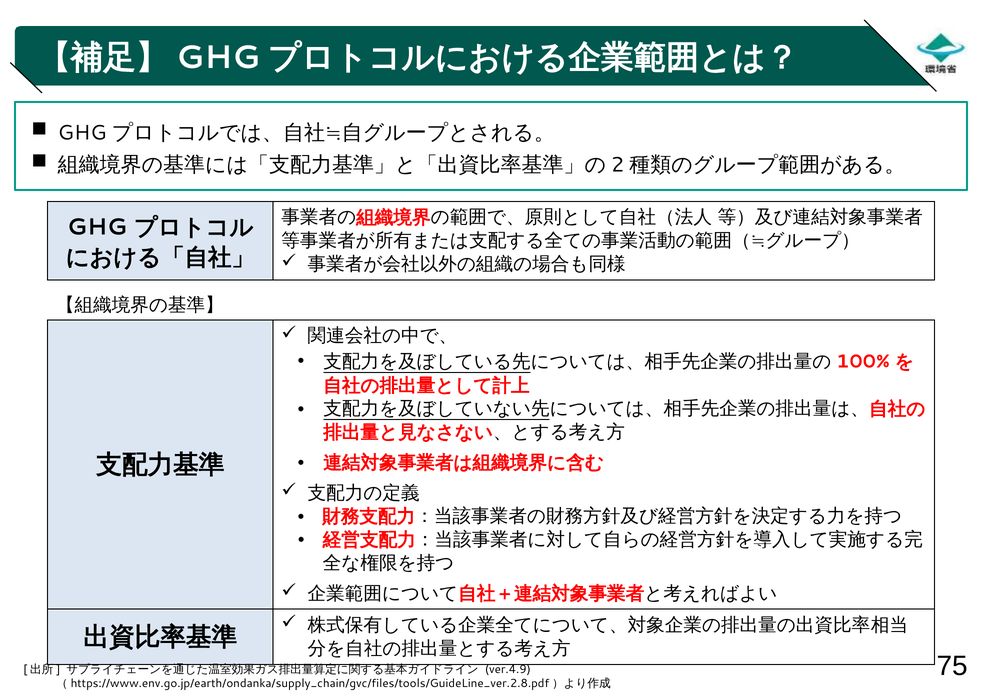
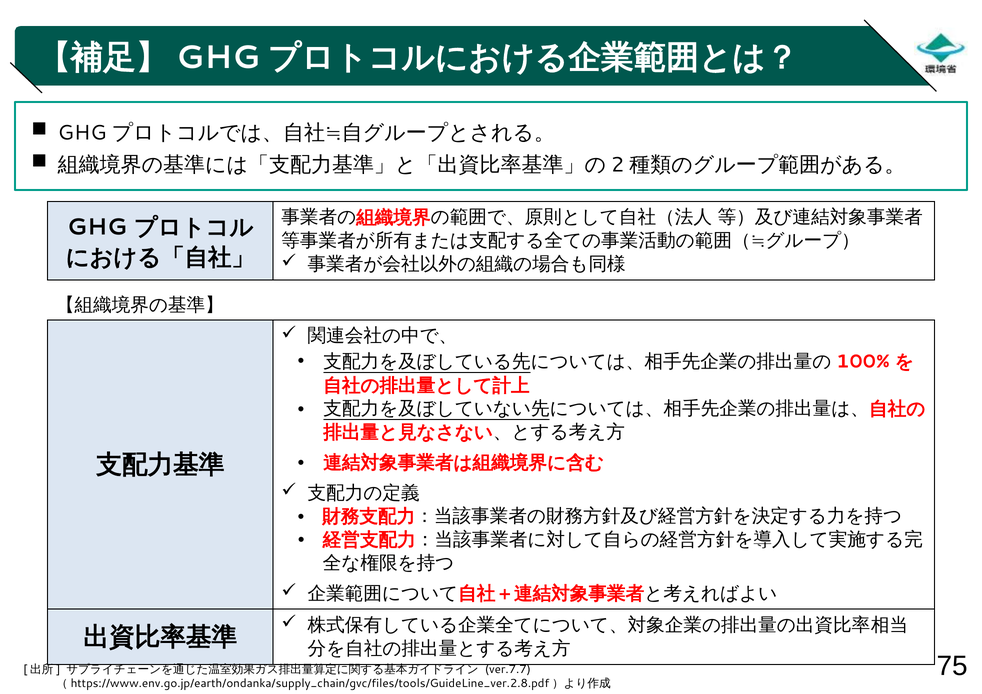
ver.4.9: ver.4.9 -> ver.7.7
